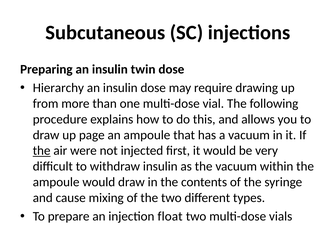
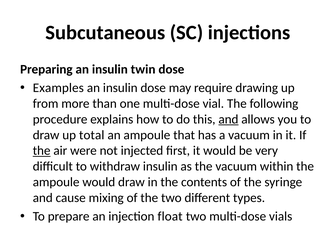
Hierarchy: Hierarchy -> Examples
and at (228, 119) underline: none -> present
page: page -> total
